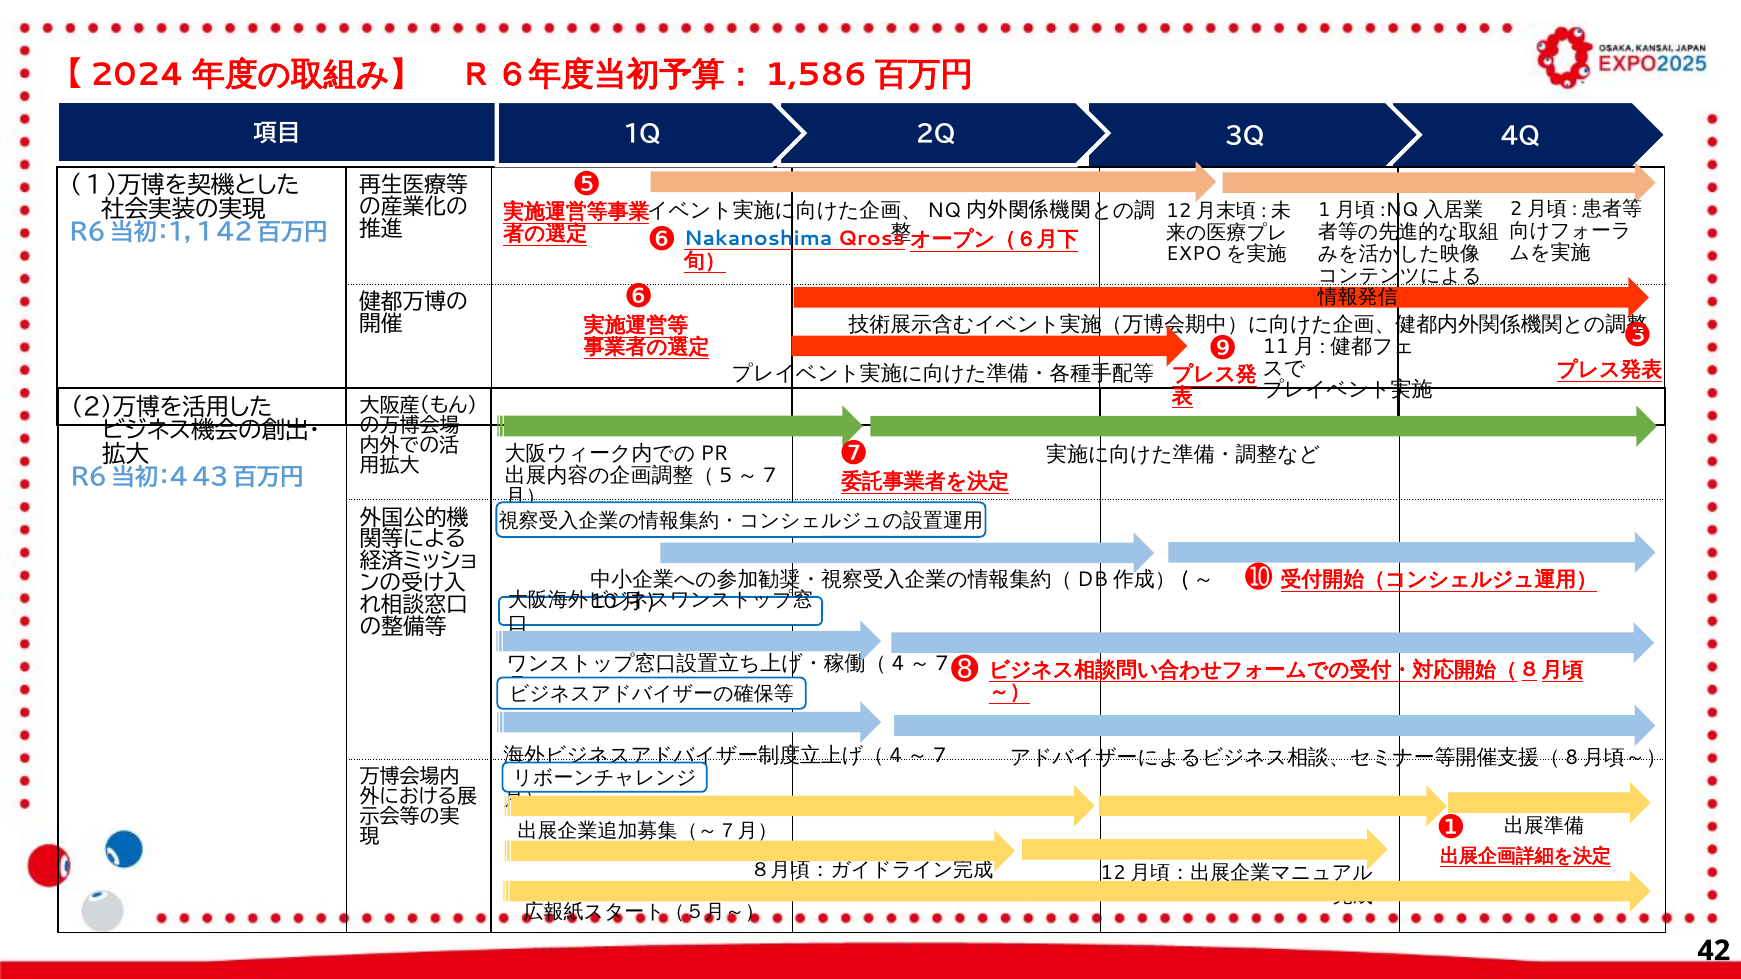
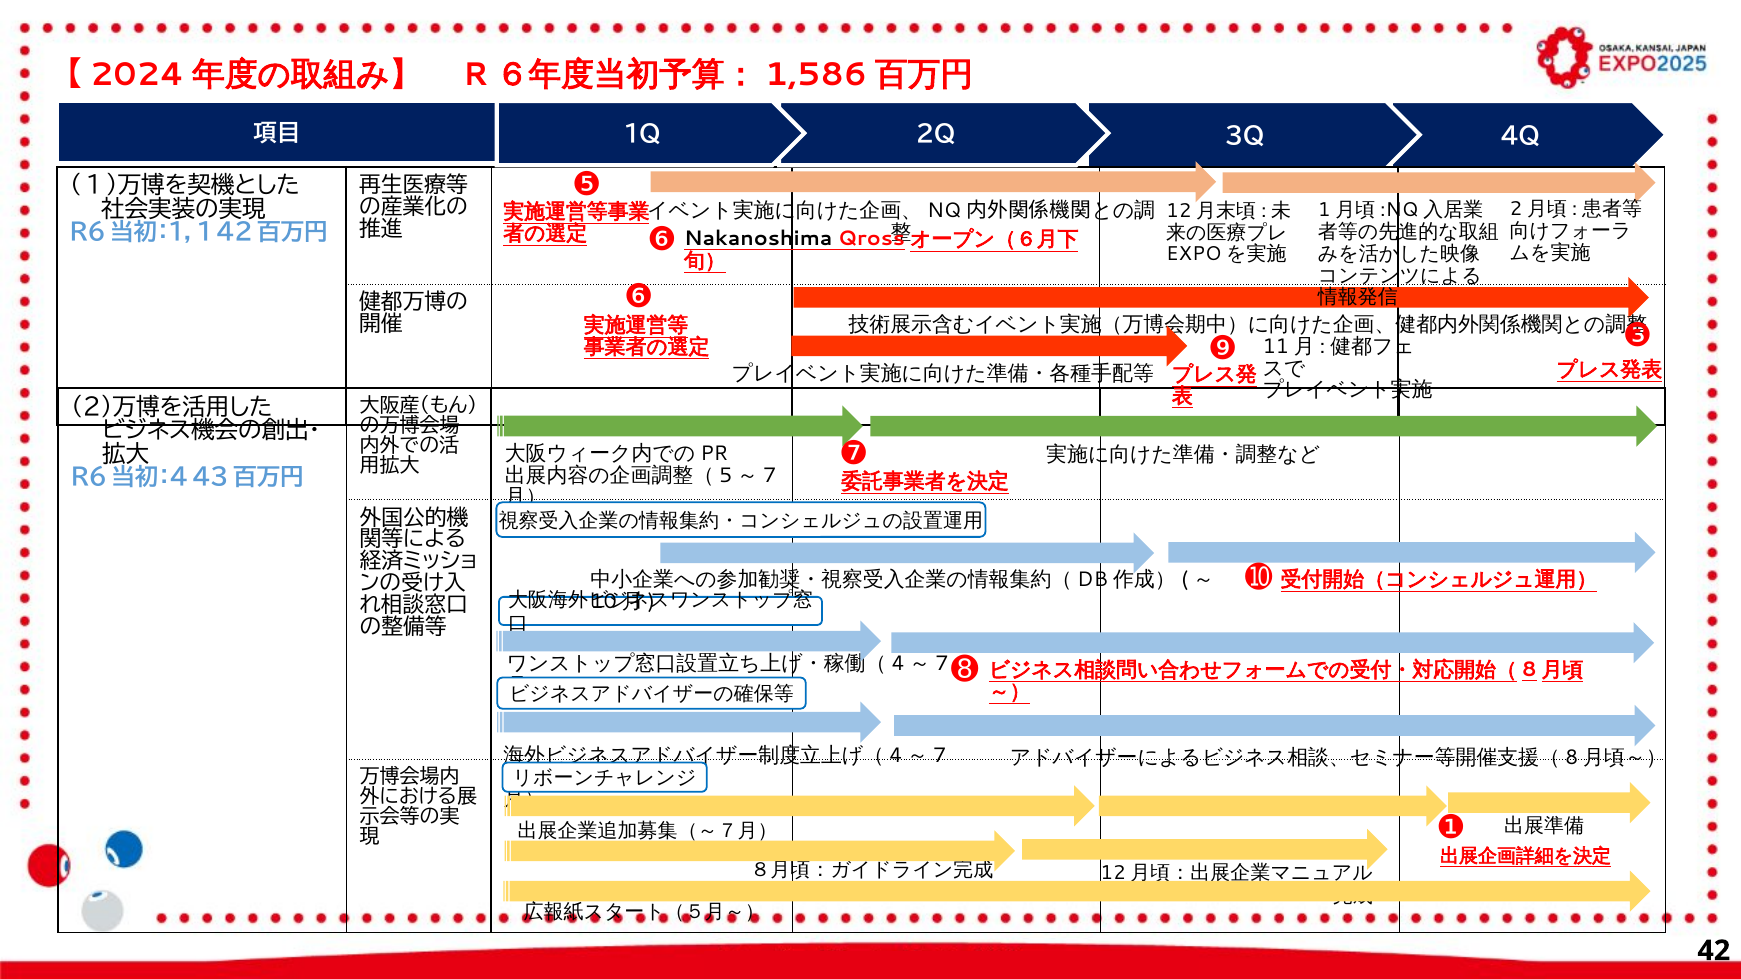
Nakanoshima colour: blue -> black
